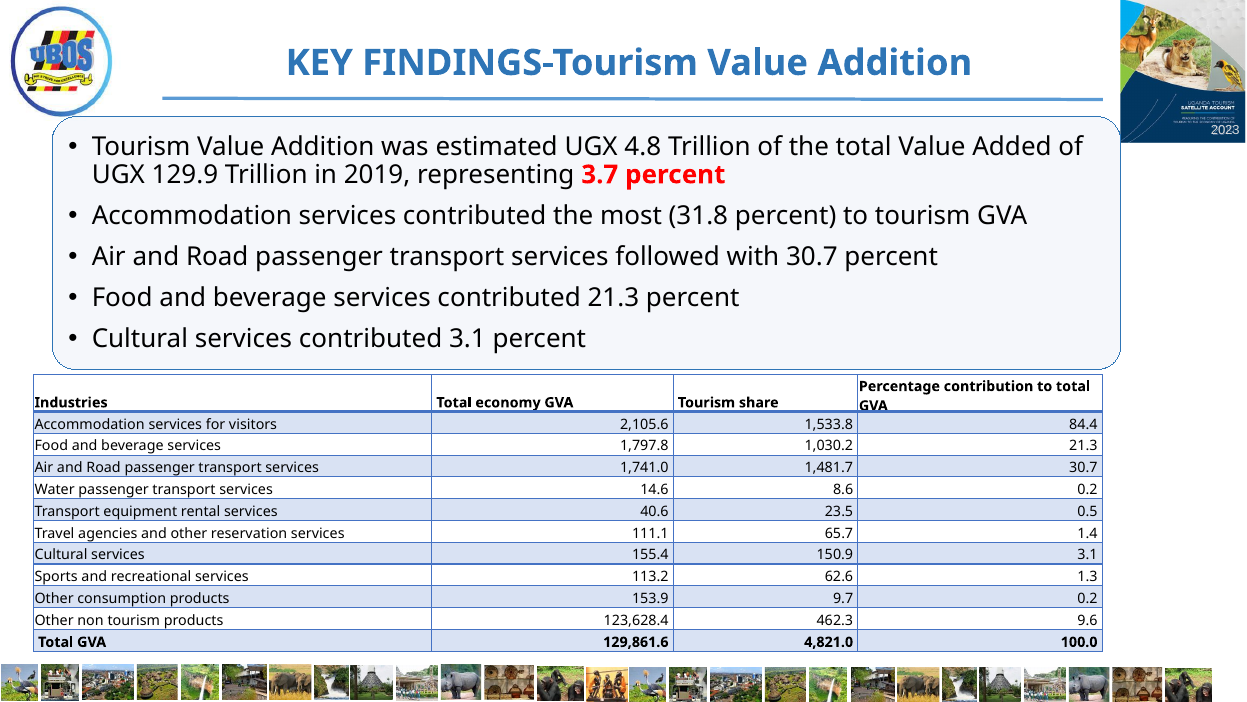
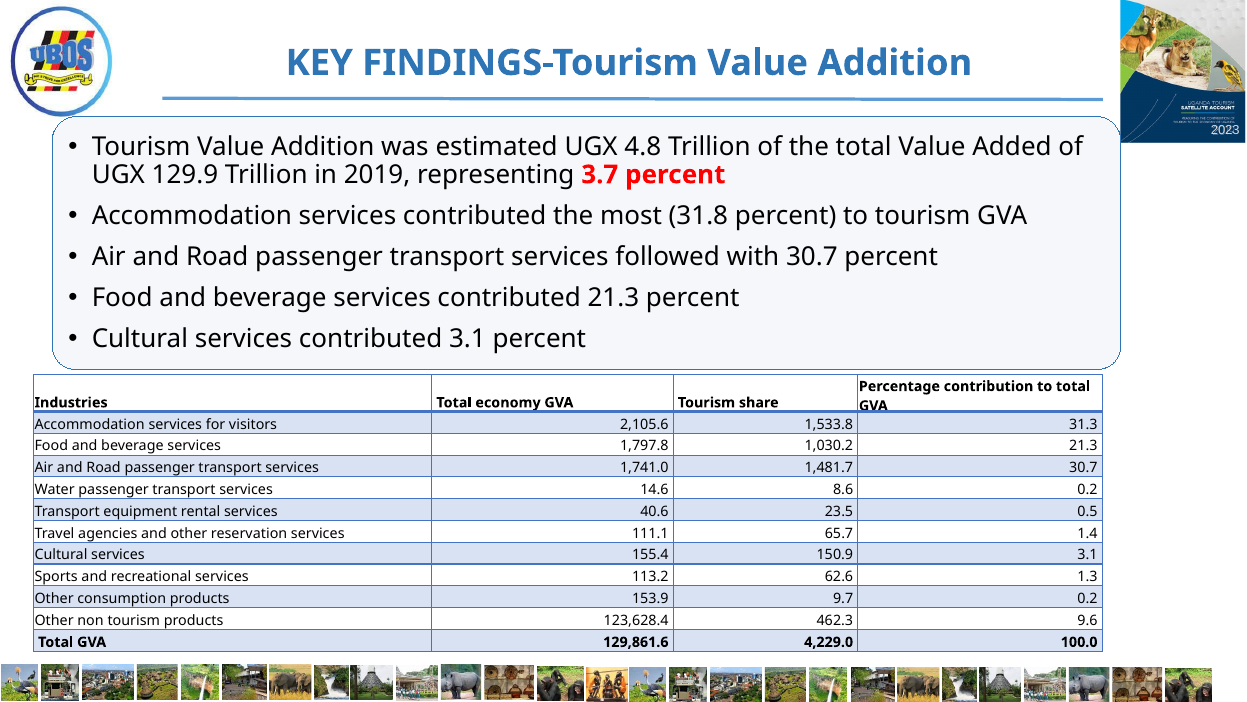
84.4: 84.4 -> 31.3
4,821.0: 4,821.0 -> 4,229.0
